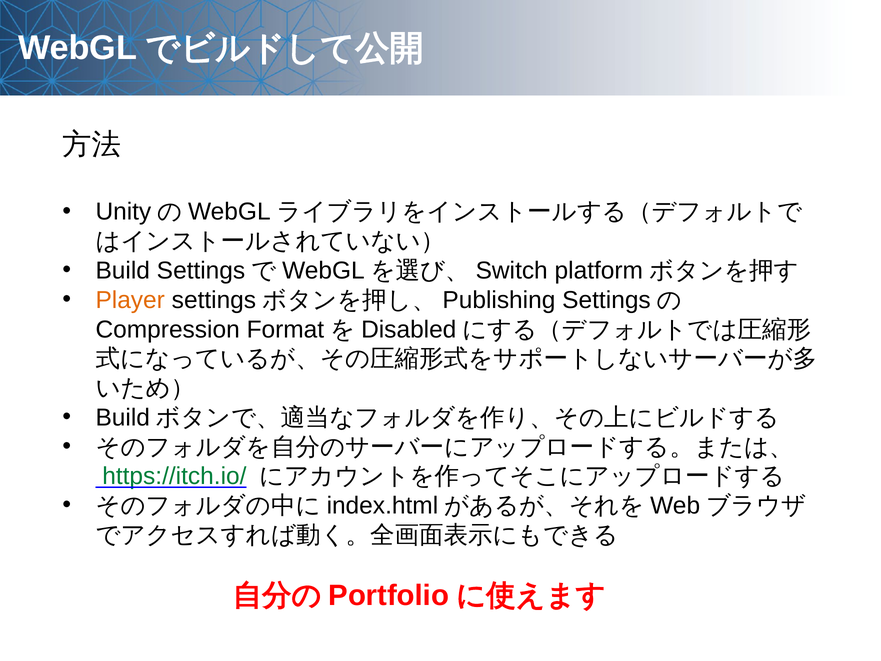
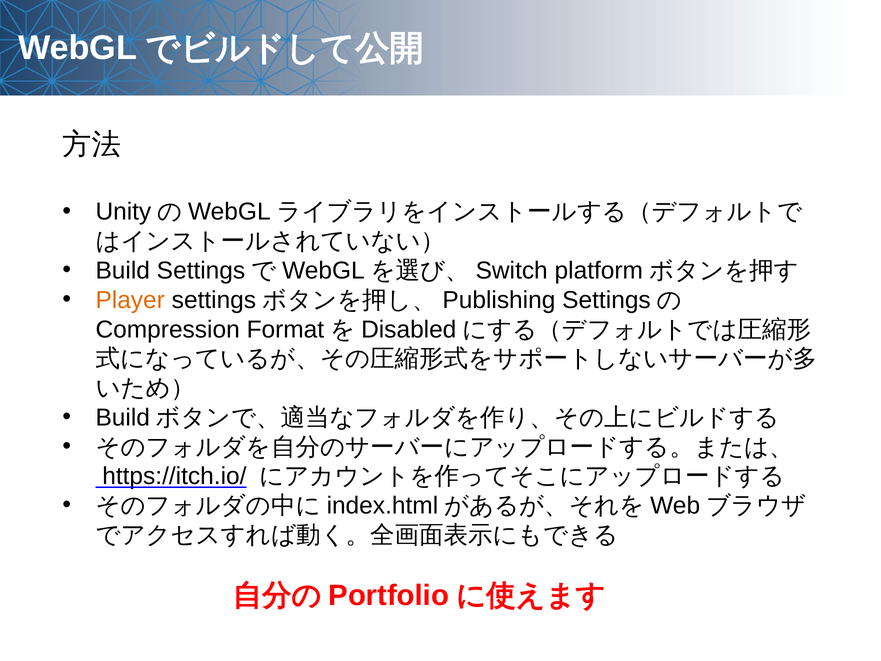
https://itch.io/ colour: green -> black
